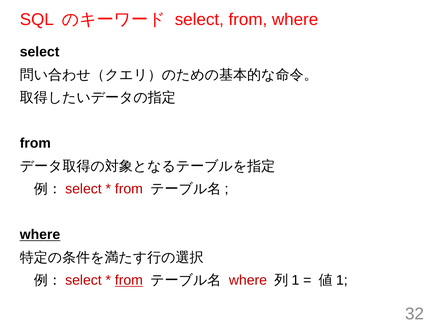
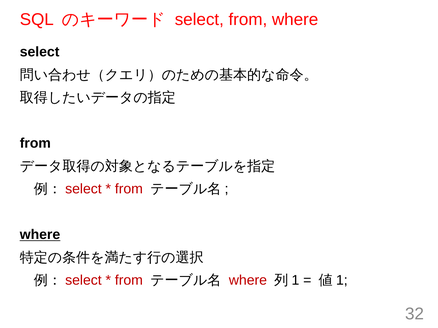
from at (129, 281) underline: present -> none
